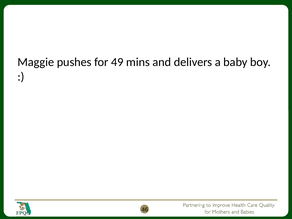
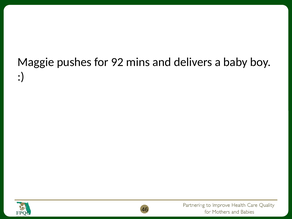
49: 49 -> 92
